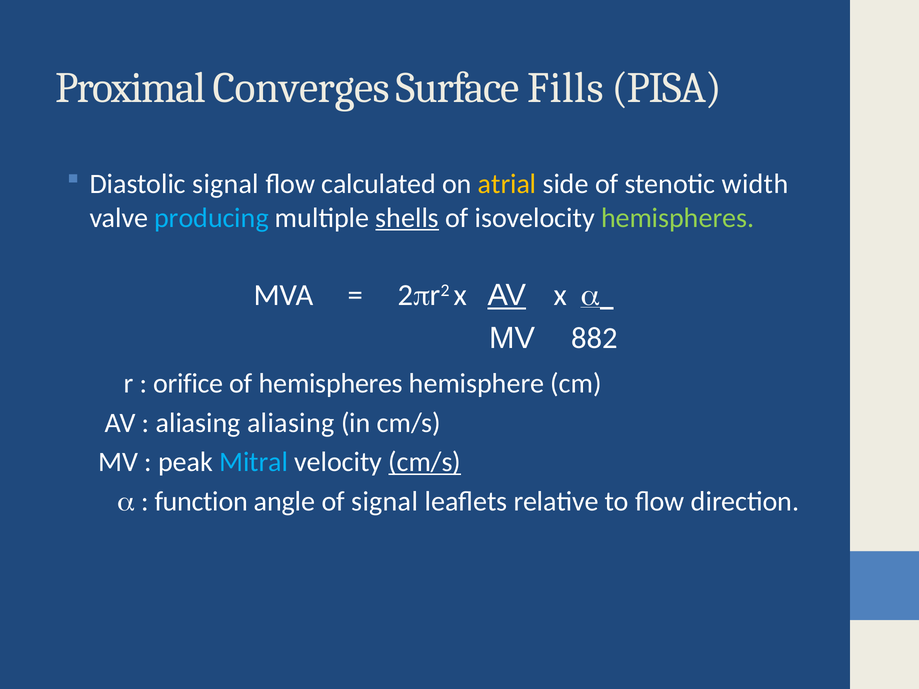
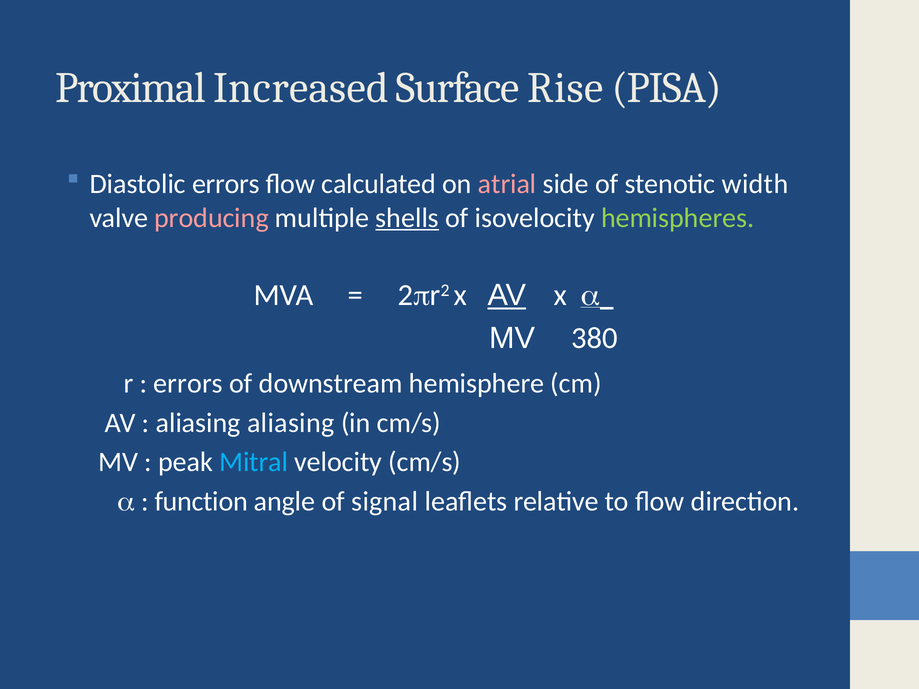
Converges: Converges -> Increased
Fills: Fills -> Rise
Diastolic signal: signal -> errors
atrial colour: yellow -> pink
producing colour: light blue -> pink
882: 882 -> 380
orifice at (188, 384): orifice -> errors
of hemispheres: hemispheres -> downstream
cm/s at (425, 462) underline: present -> none
